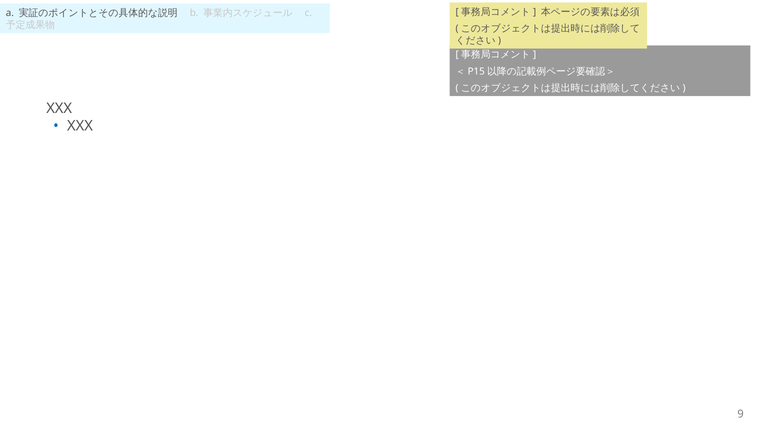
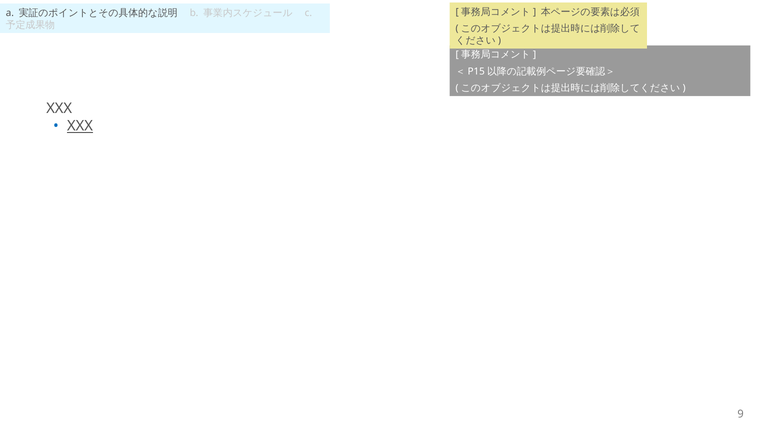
XXX at (80, 126) underline: none -> present
